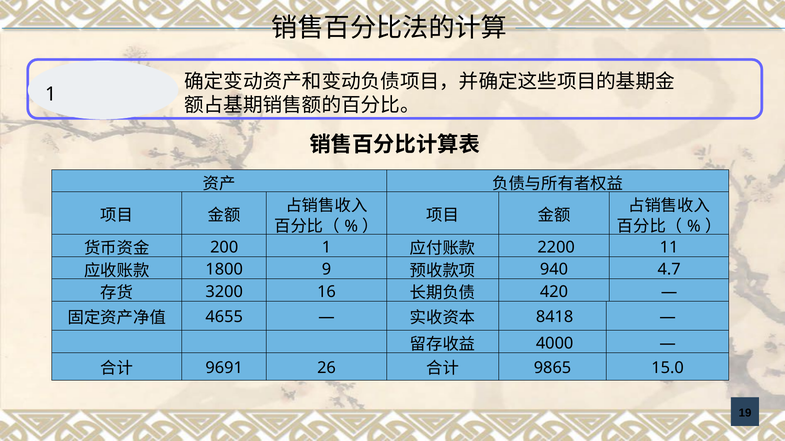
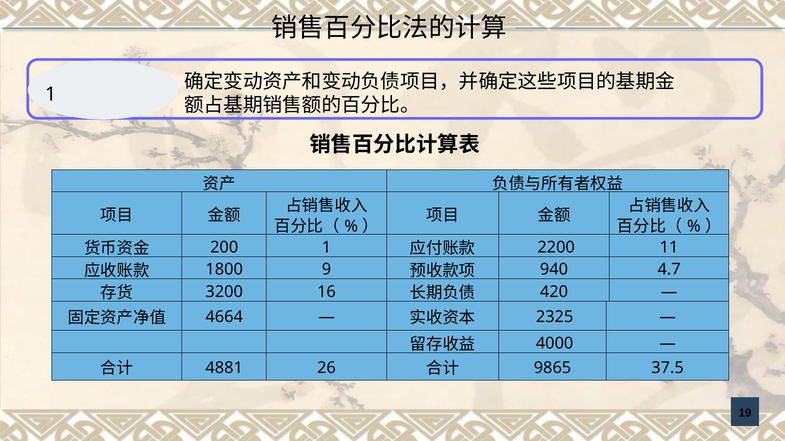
4655: 4655 -> 4664
8418: 8418 -> 2325
9691: 9691 -> 4881
15.0: 15.0 -> 37.5
